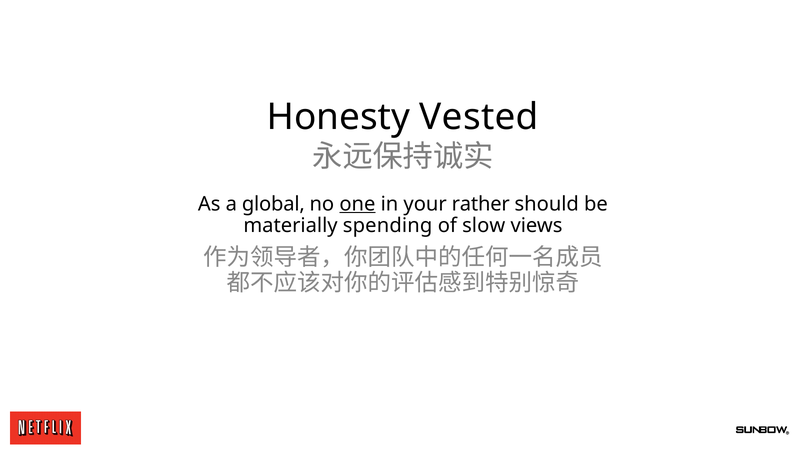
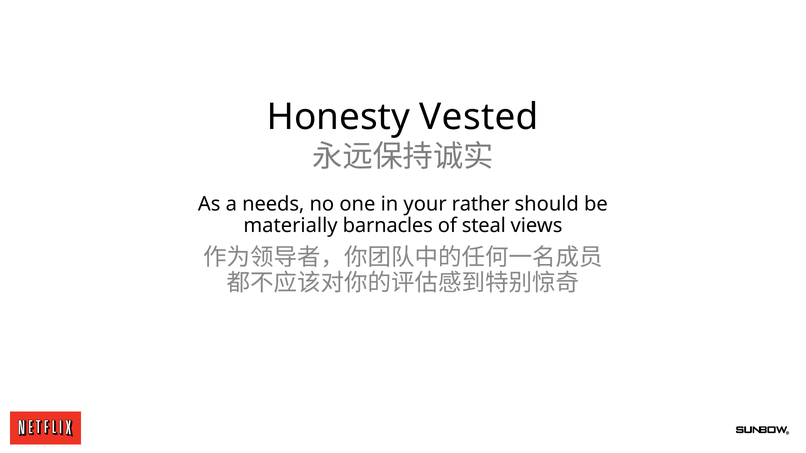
global: global -> needs
one underline: present -> none
spending: spending -> barnacles
slow: slow -> steal
